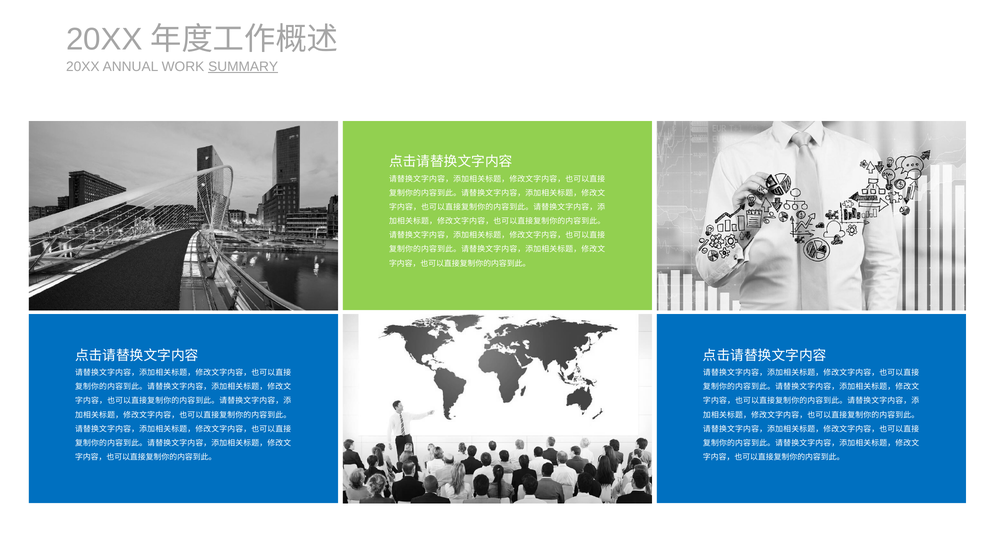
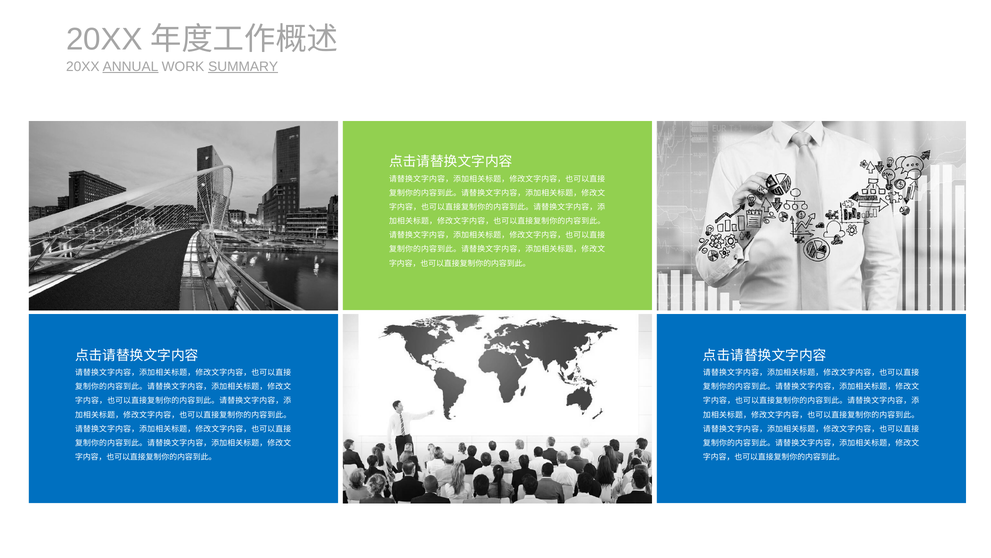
ANNUAL underline: none -> present
